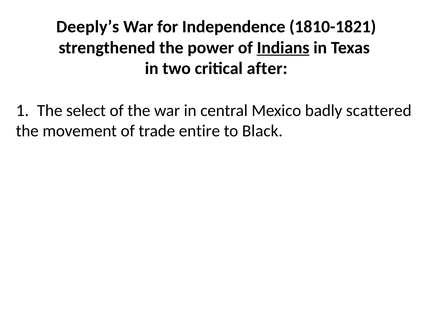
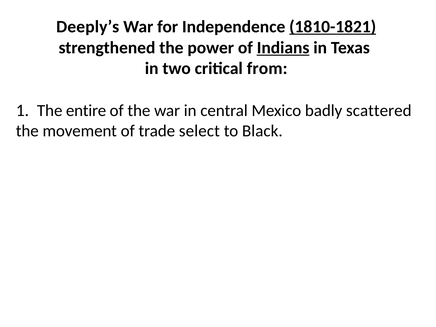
1810-1821 underline: none -> present
after: after -> from
select: select -> entire
entire: entire -> select
